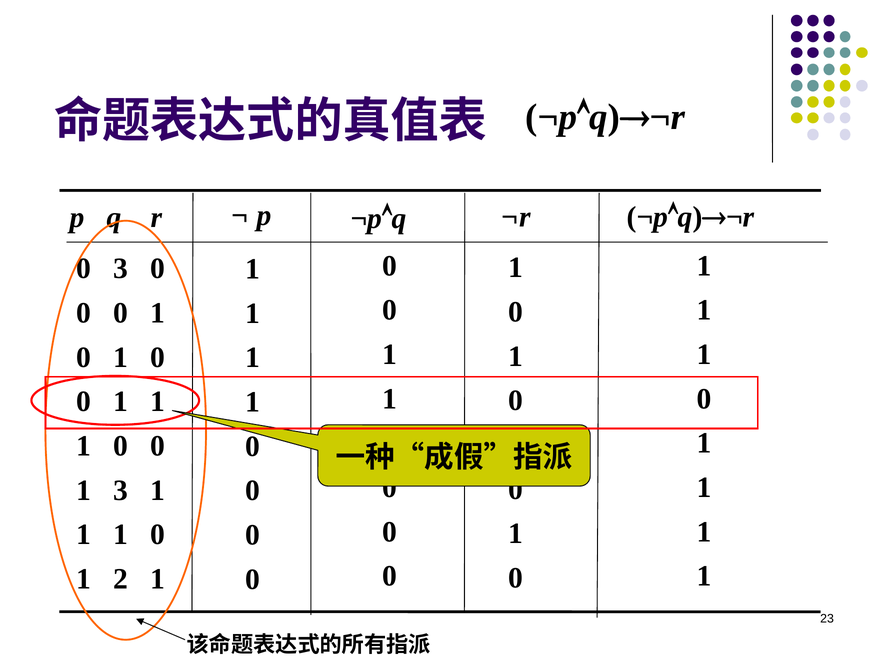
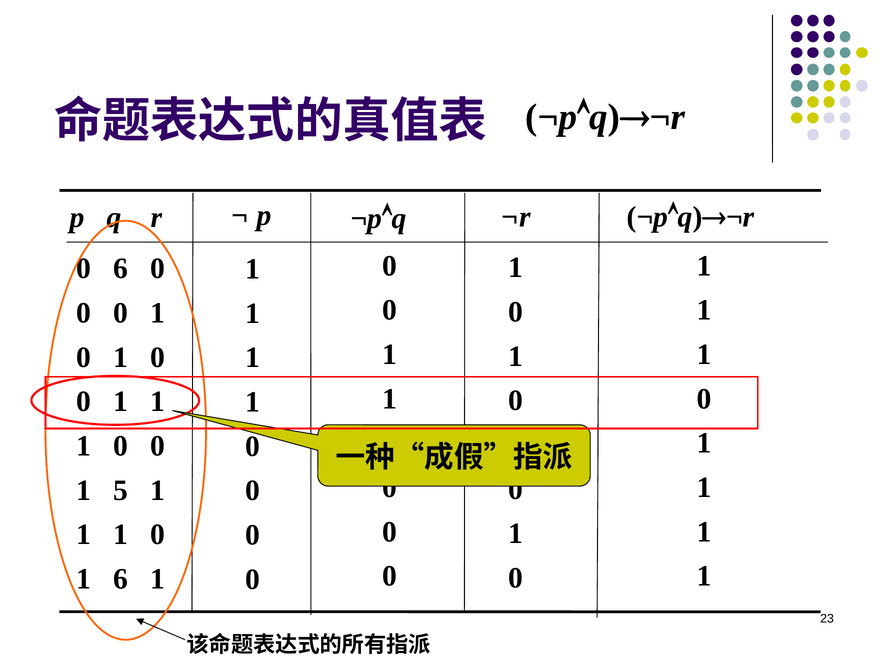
0 3: 3 -> 6
1 3: 3 -> 5
1 2: 2 -> 6
